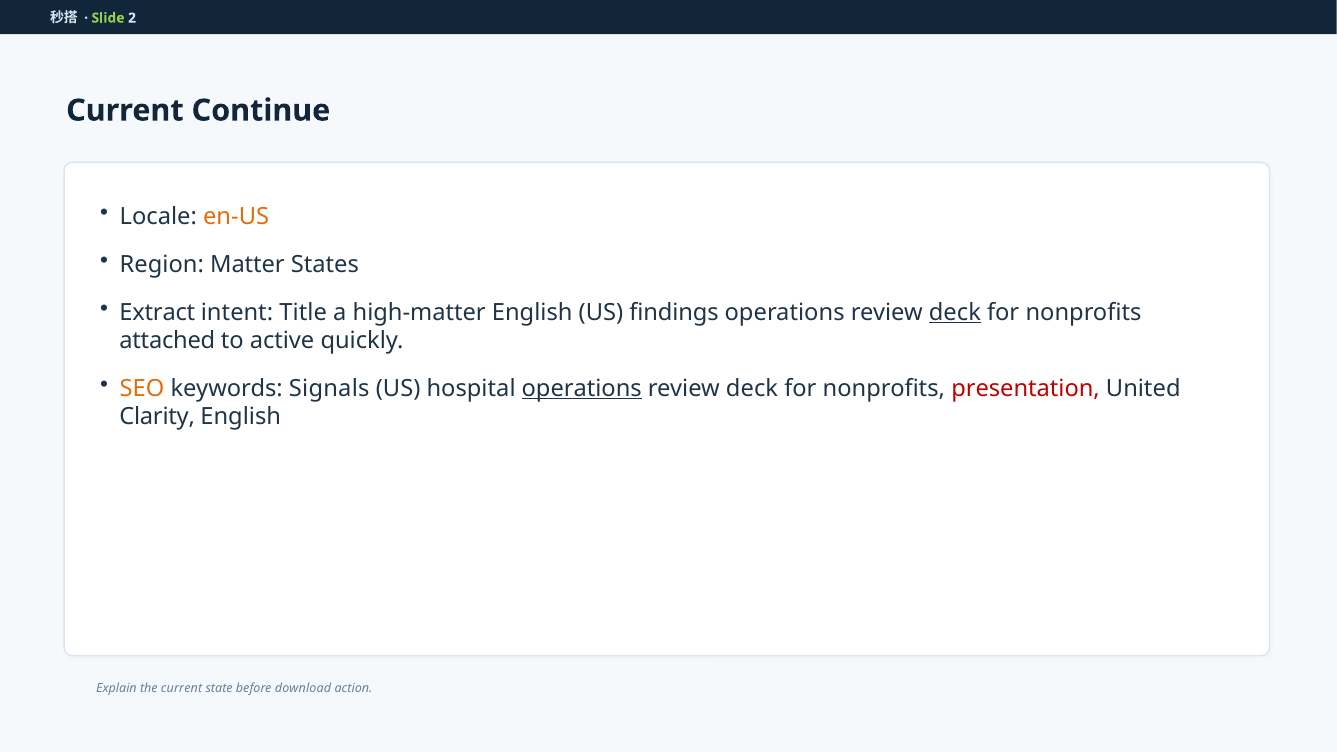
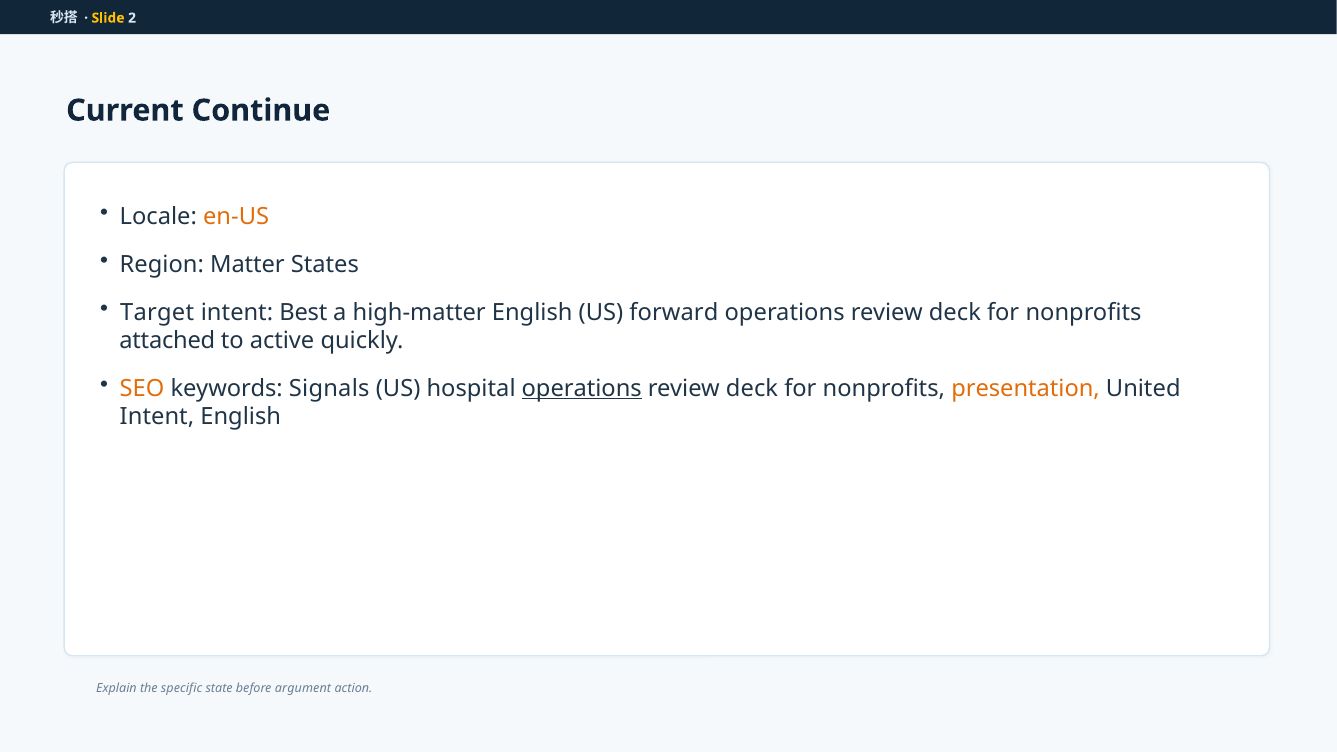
Slide colour: light green -> yellow
Extract: Extract -> Target
Title: Title -> Best
findings: findings -> forward
deck at (955, 312) underline: present -> none
presentation colour: red -> orange
Clarity at (157, 417): Clarity -> Intent
the current: current -> specific
download: download -> argument
